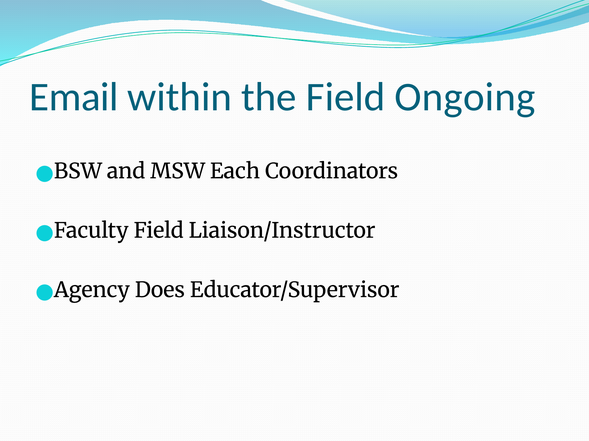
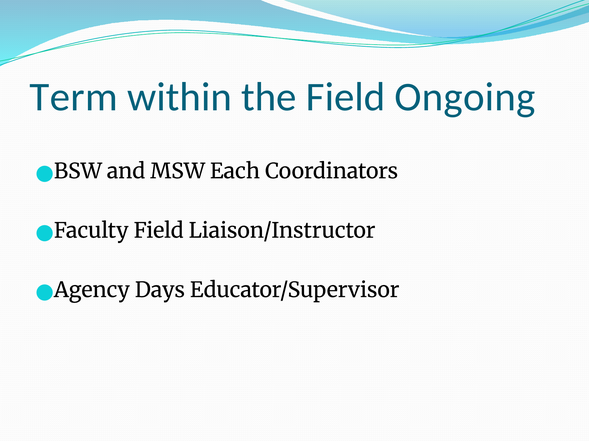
Email: Email -> Term
Does: Does -> Days
